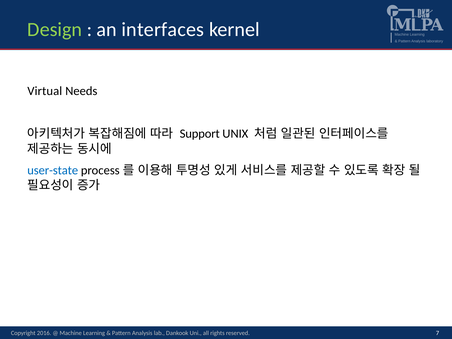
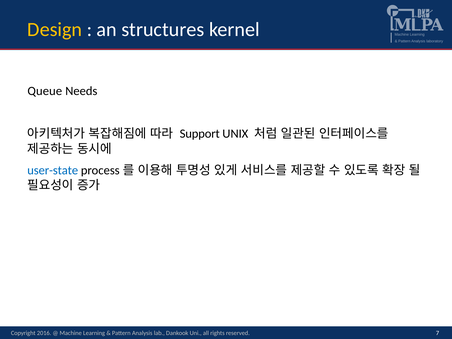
Design colour: light green -> yellow
interfaces: interfaces -> structures
Virtual: Virtual -> Queue
